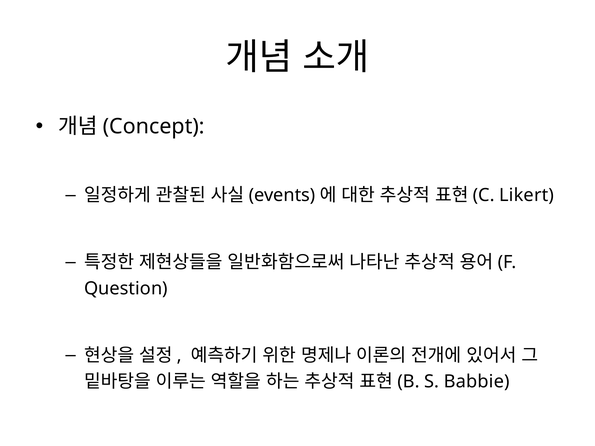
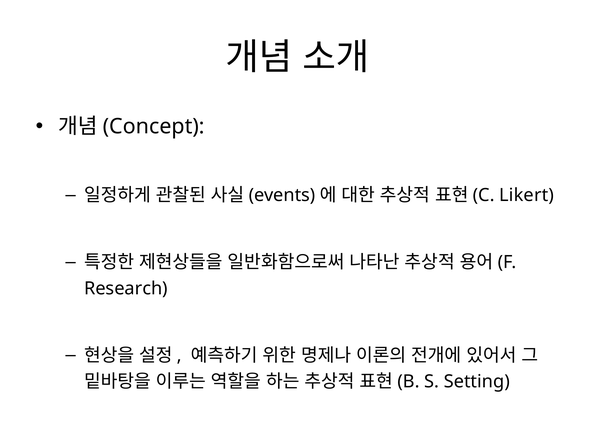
Question: Question -> Research
Babbie: Babbie -> Setting
